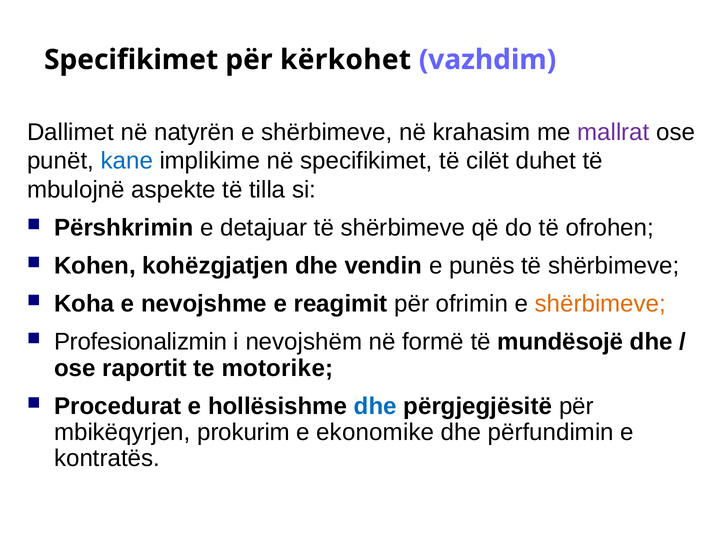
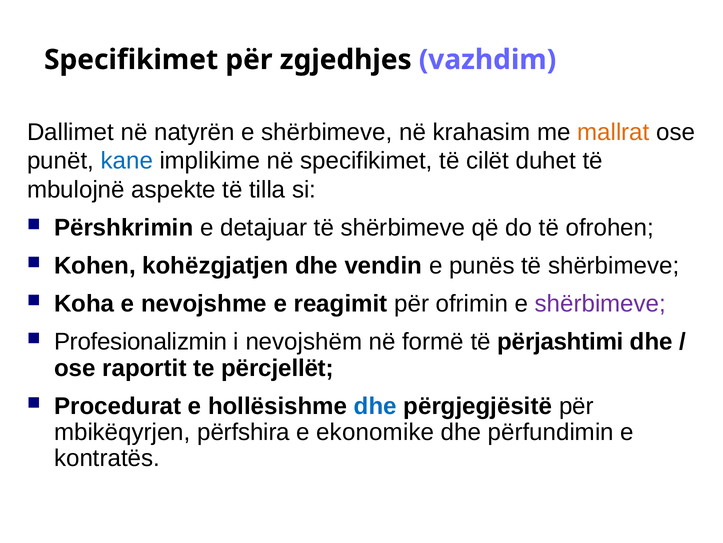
kërkohet: kërkohet -> zgjedhjes
mallrat colour: purple -> orange
shërbimeve at (600, 304) colour: orange -> purple
mundësojë: mundësojë -> përjashtimi
motorike: motorike -> përcjellët
prokurim: prokurim -> përfshira
